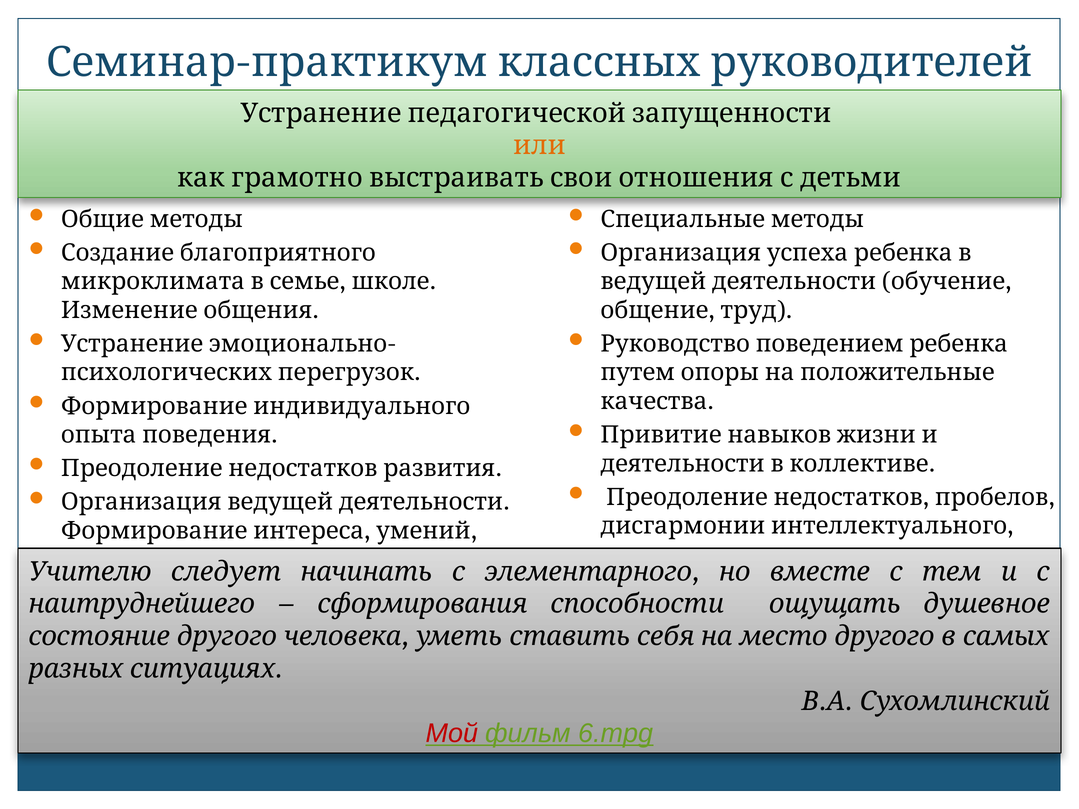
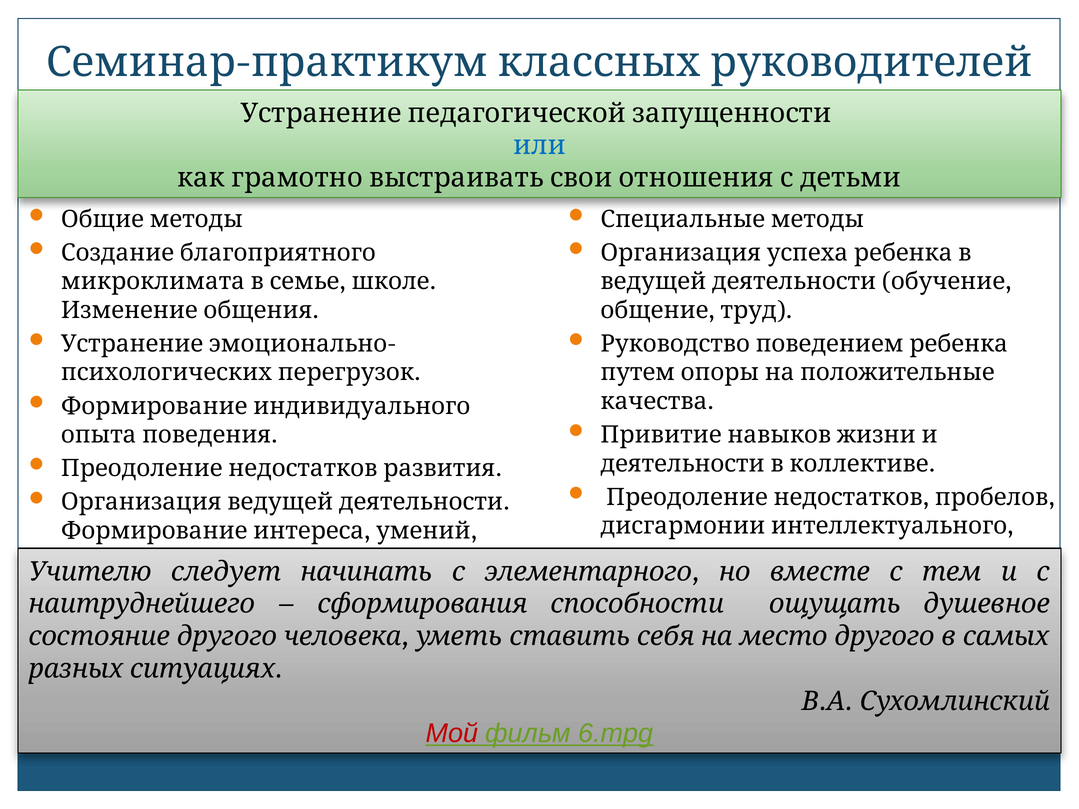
или colour: orange -> blue
